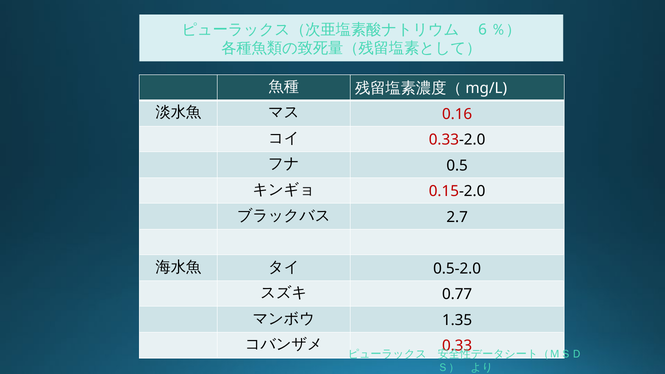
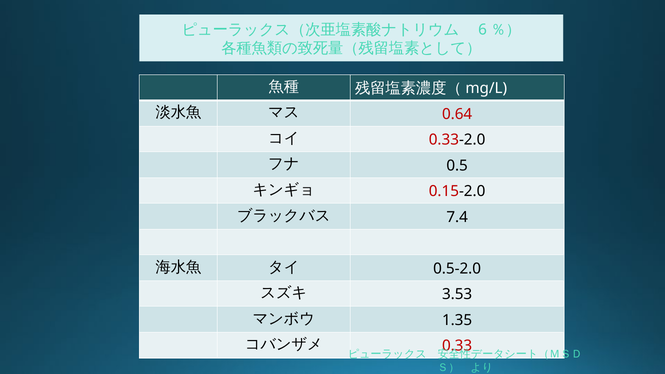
0.16: 0.16 -> 0.64
2.7: 2.7 -> 7.4
0.77: 0.77 -> 3.53
